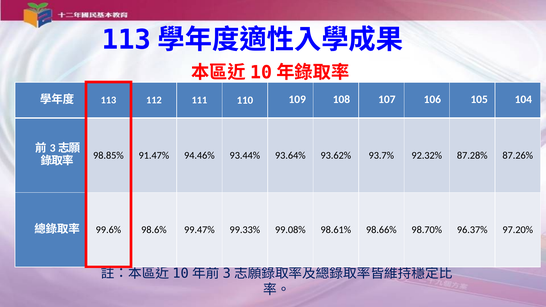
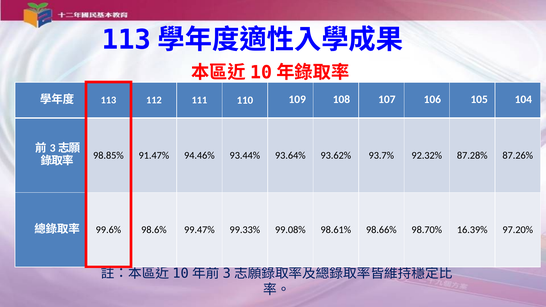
96.37%: 96.37% -> 16.39%
